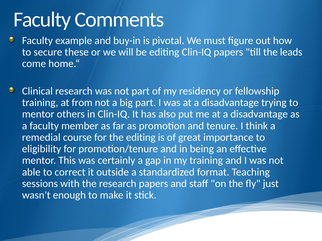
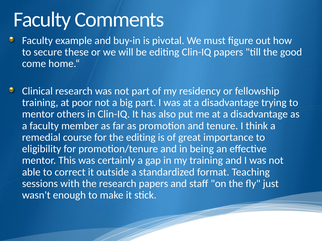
leads: leads -> good
from: from -> poor
